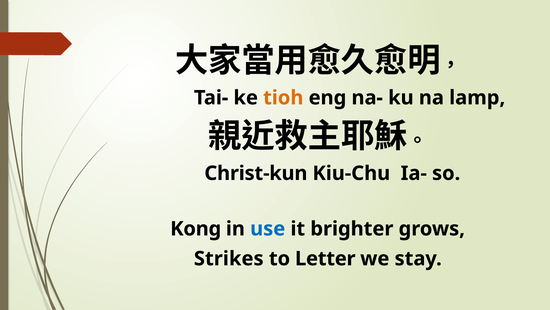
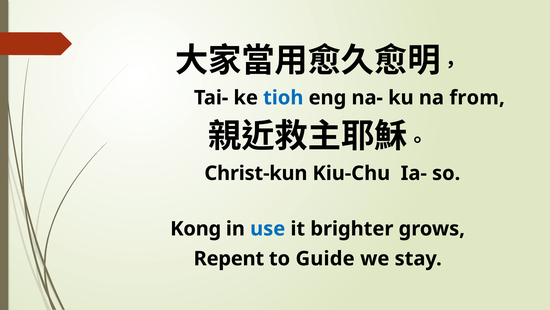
tioh colour: orange -> blue
lamp: lamp -> from
Strikes: Strikes -> Repent
Letter: Letter -> Guide
